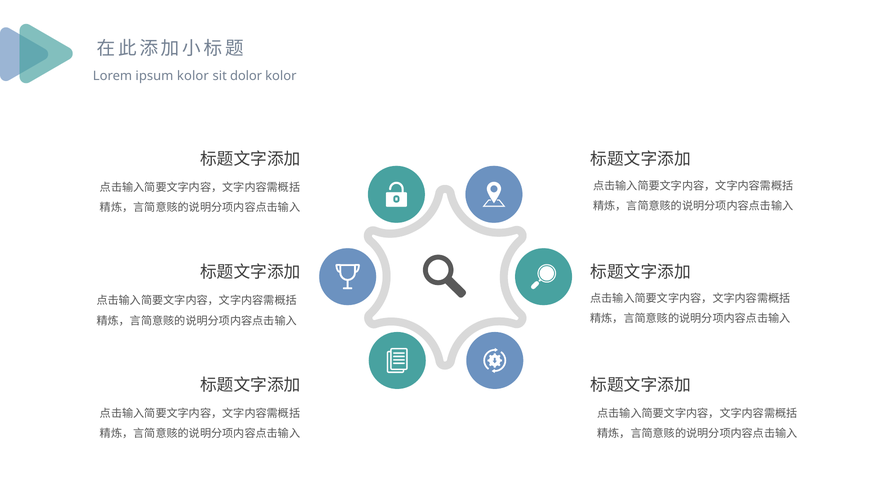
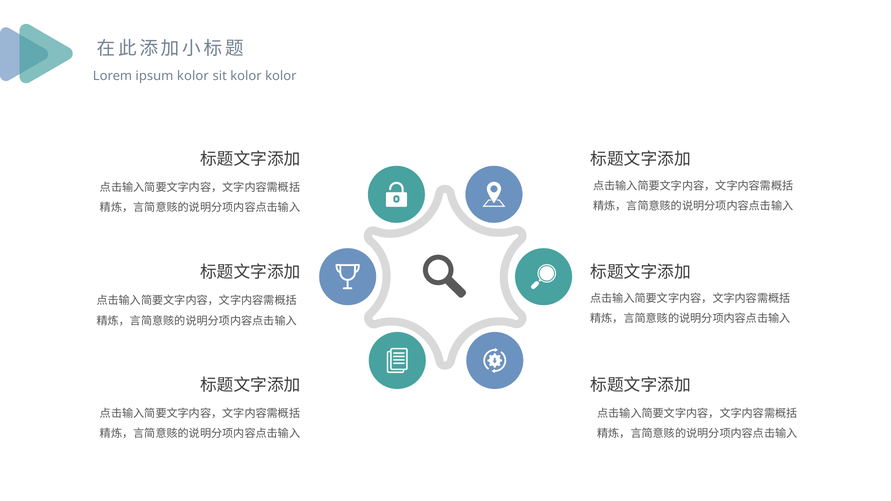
sit dolor: dolor -> kolor
